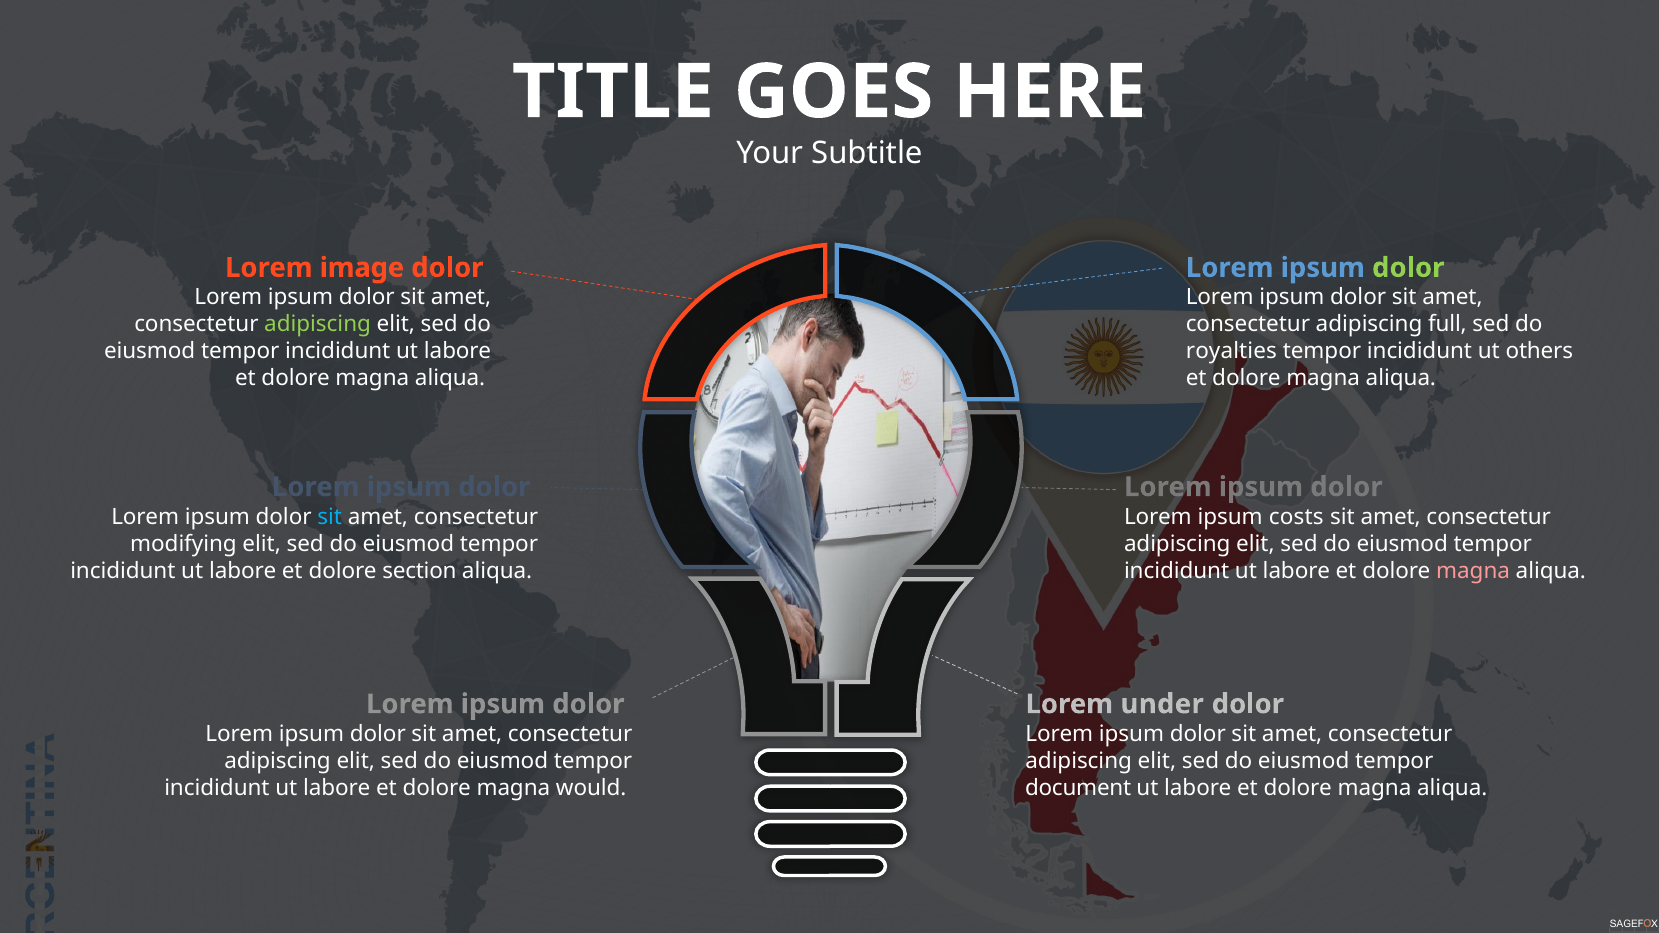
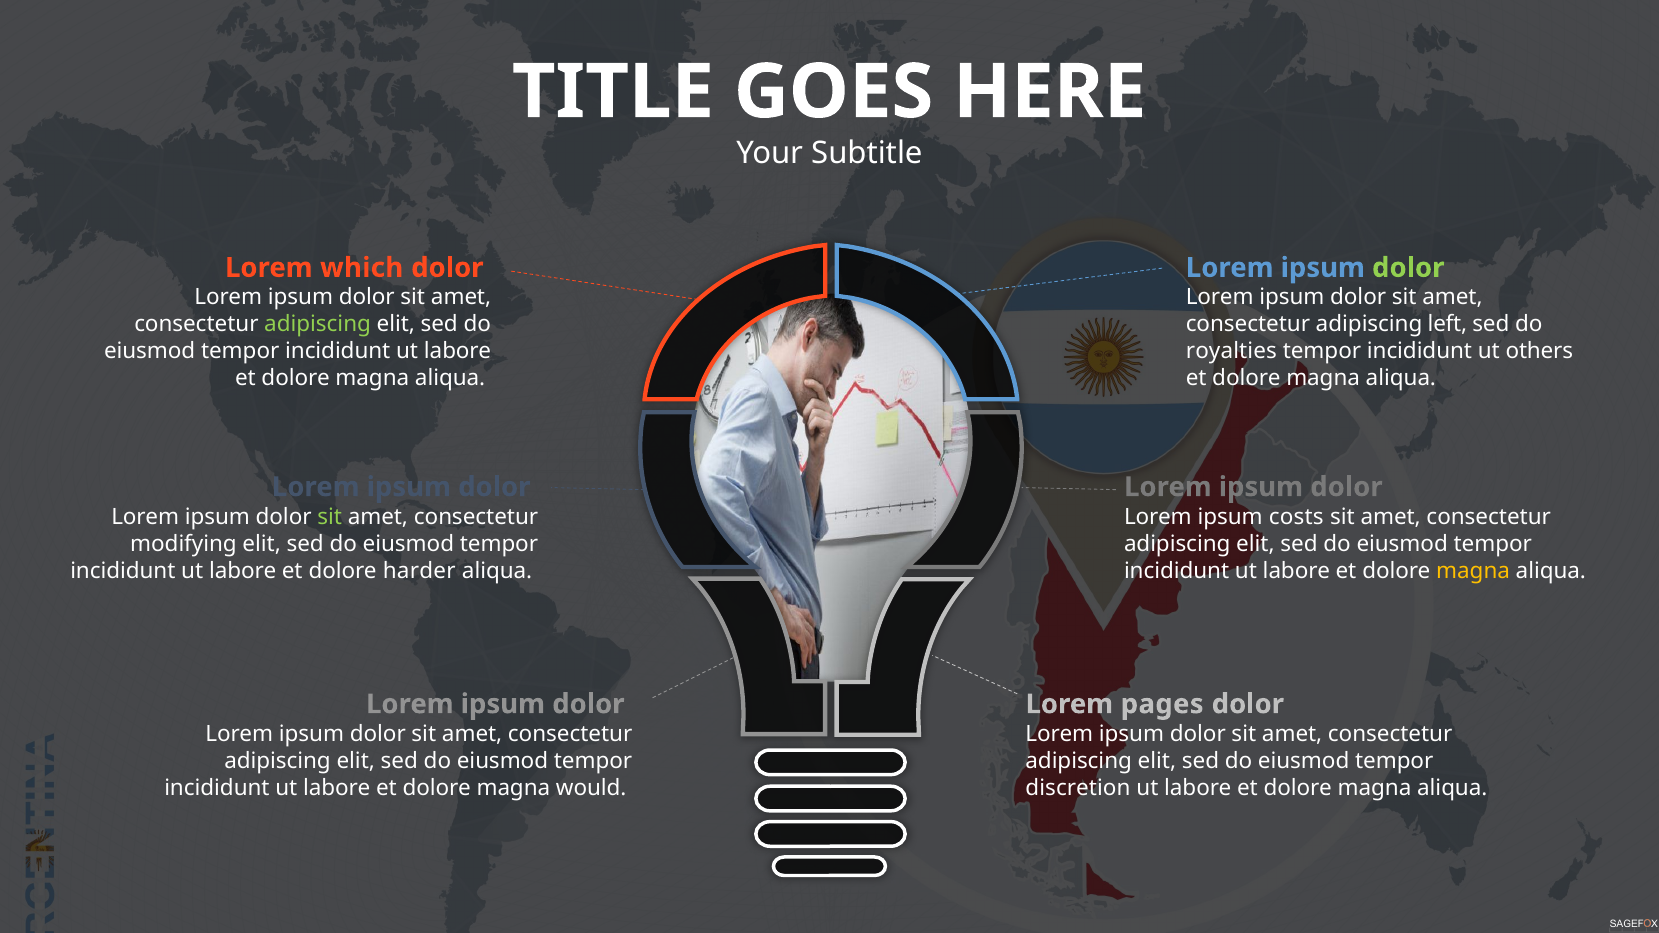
image: image -> which
full: full -> left
sit at (330, 517) colour: light blue -> light green
section: section -> harder
magna at (1473, 571) colour: pink -> yellow
under: under -> pages
document: document -> discretion
